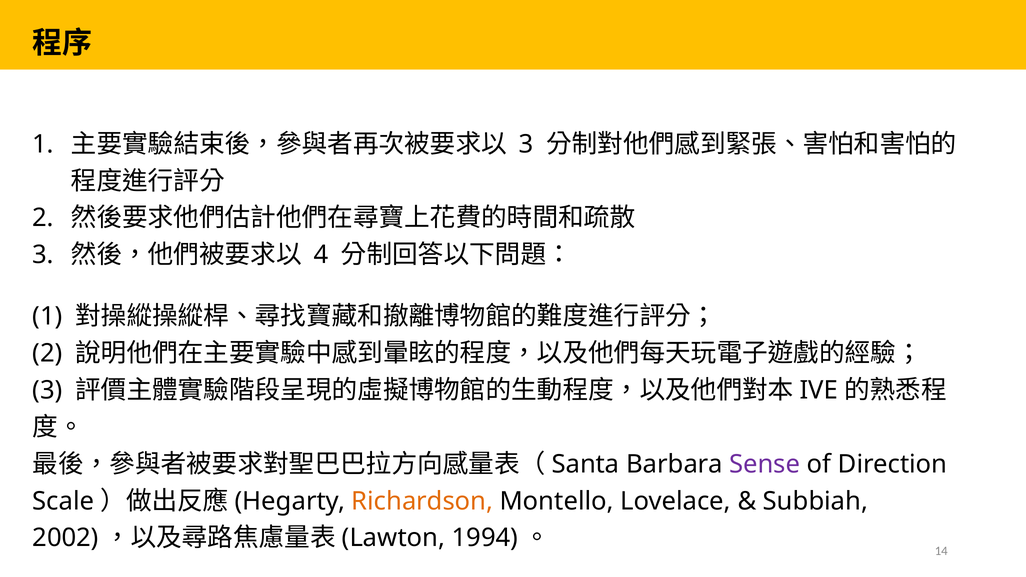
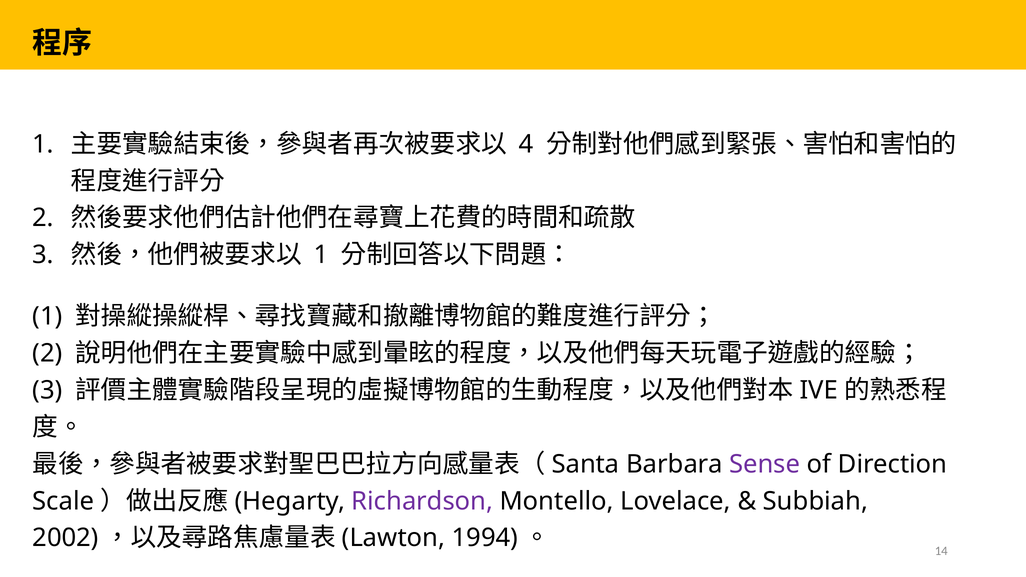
3 at (526, 144): 3 -> 4
4 at (321, 255): 4 -> 1
Richardson colour: orange -> purple
